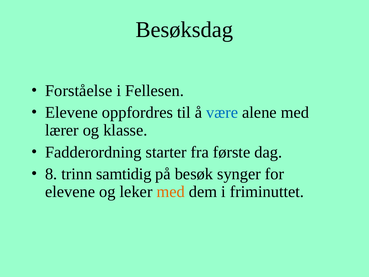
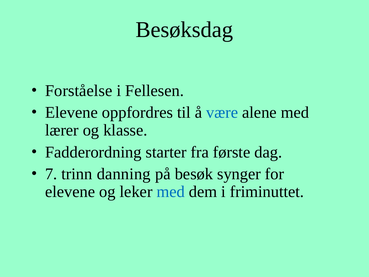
8: 8 -> 7
samtidig: samtidig -> danning
med at (171, 192) colour: orange -> blue
